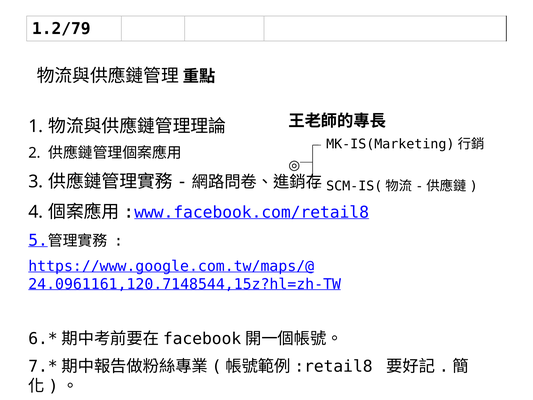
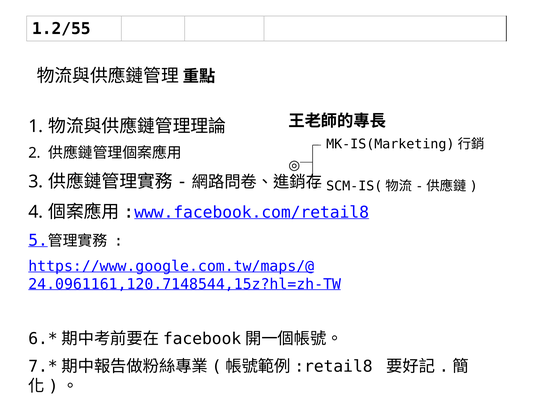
1.2/79: 1.2/79 -> 1.2/55
